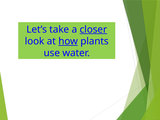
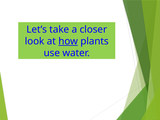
closer underline: present -> none
